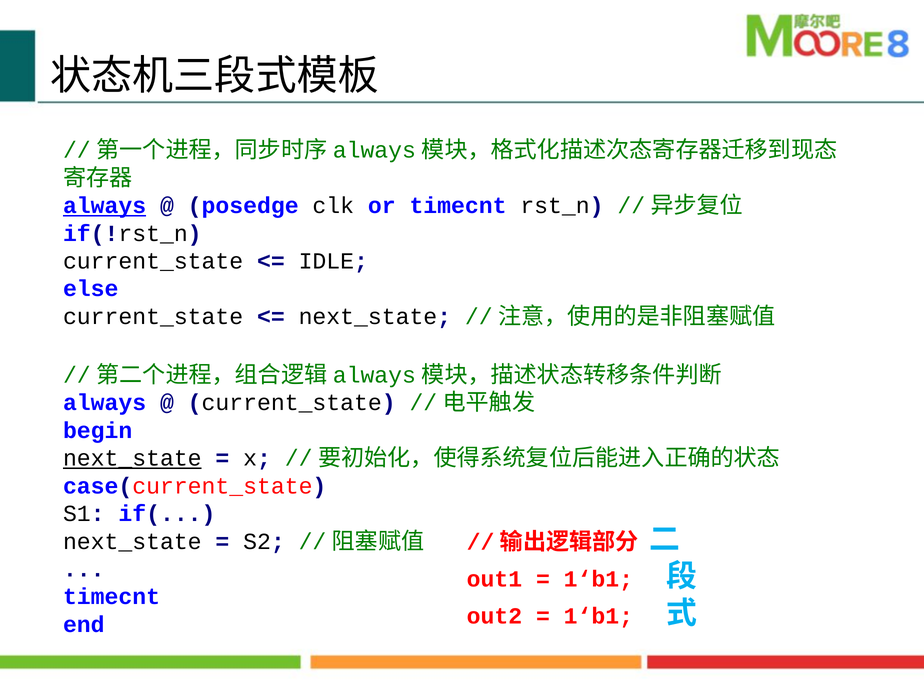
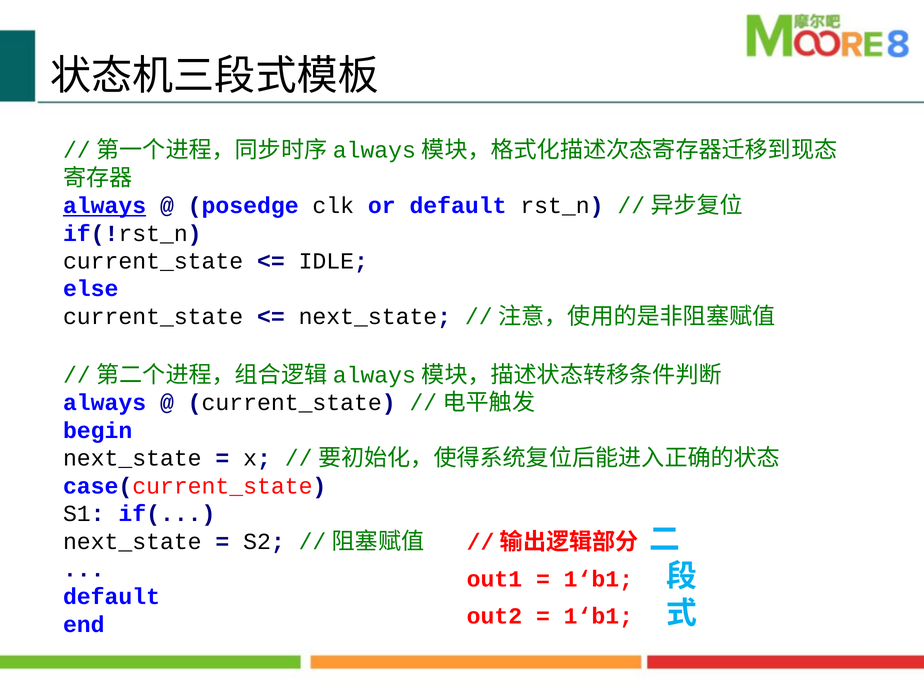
or timecnt: timecnt -> default
next_state at (132, 458) underline: present -> none
timecnt at (112, 597): timecnt -> default
